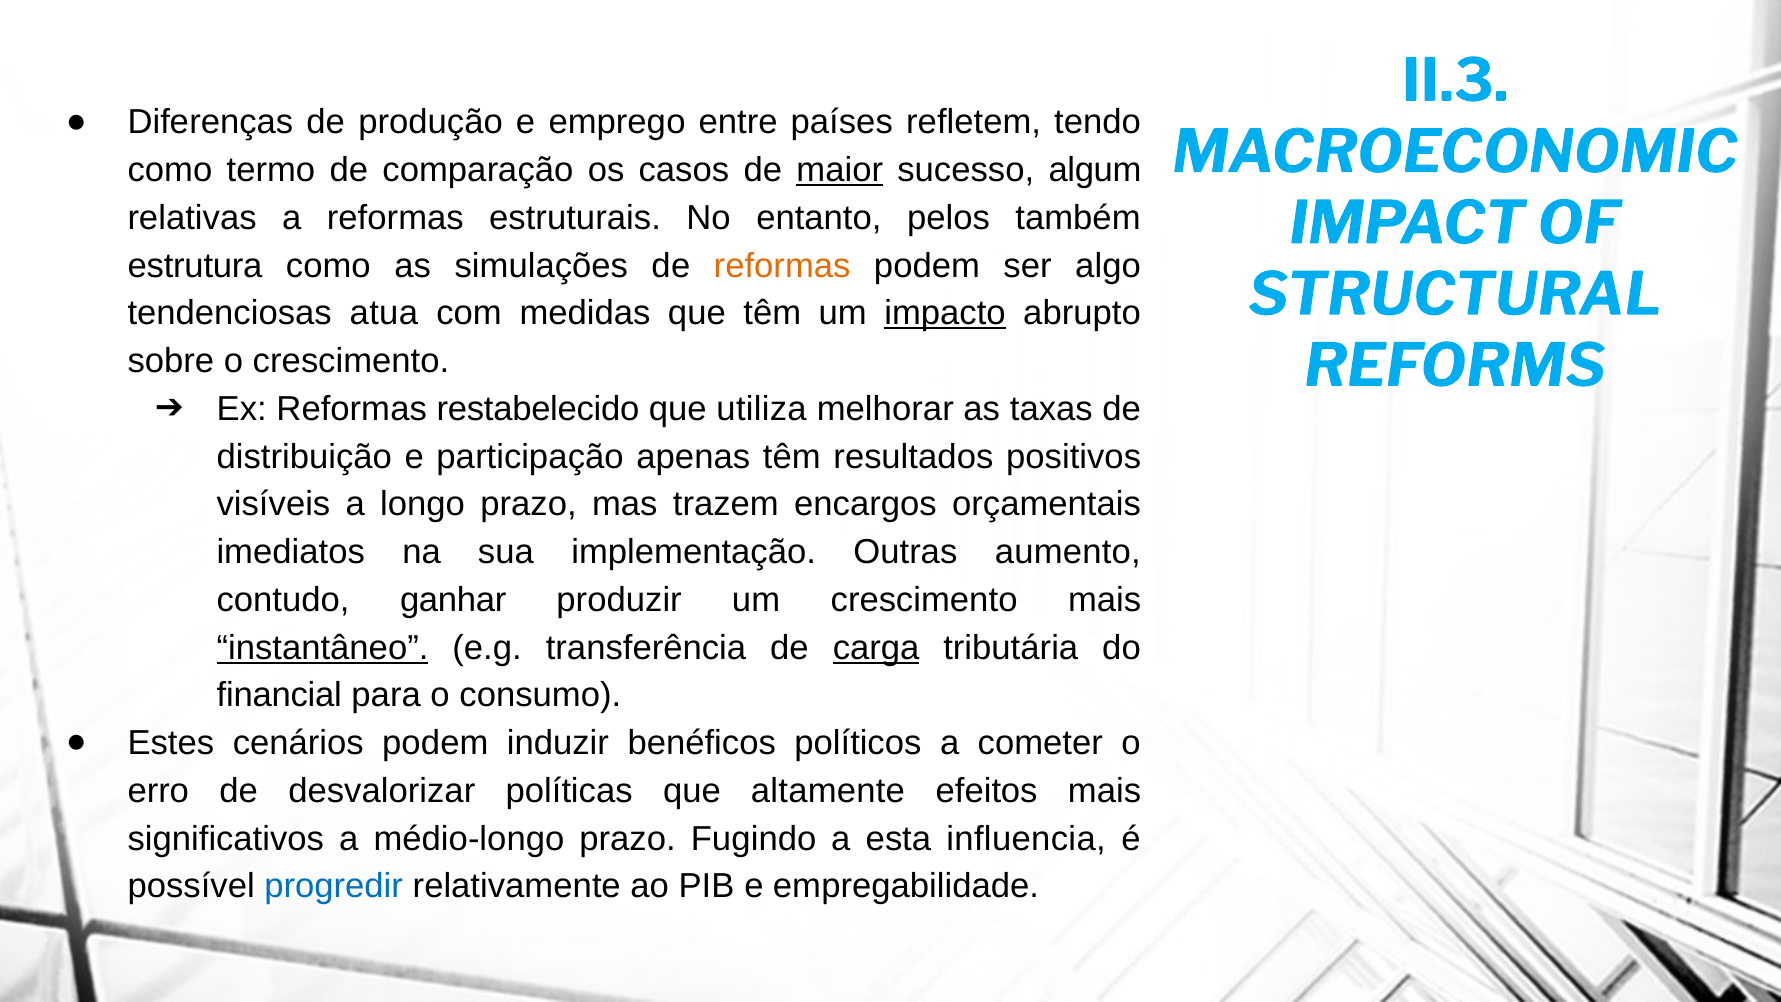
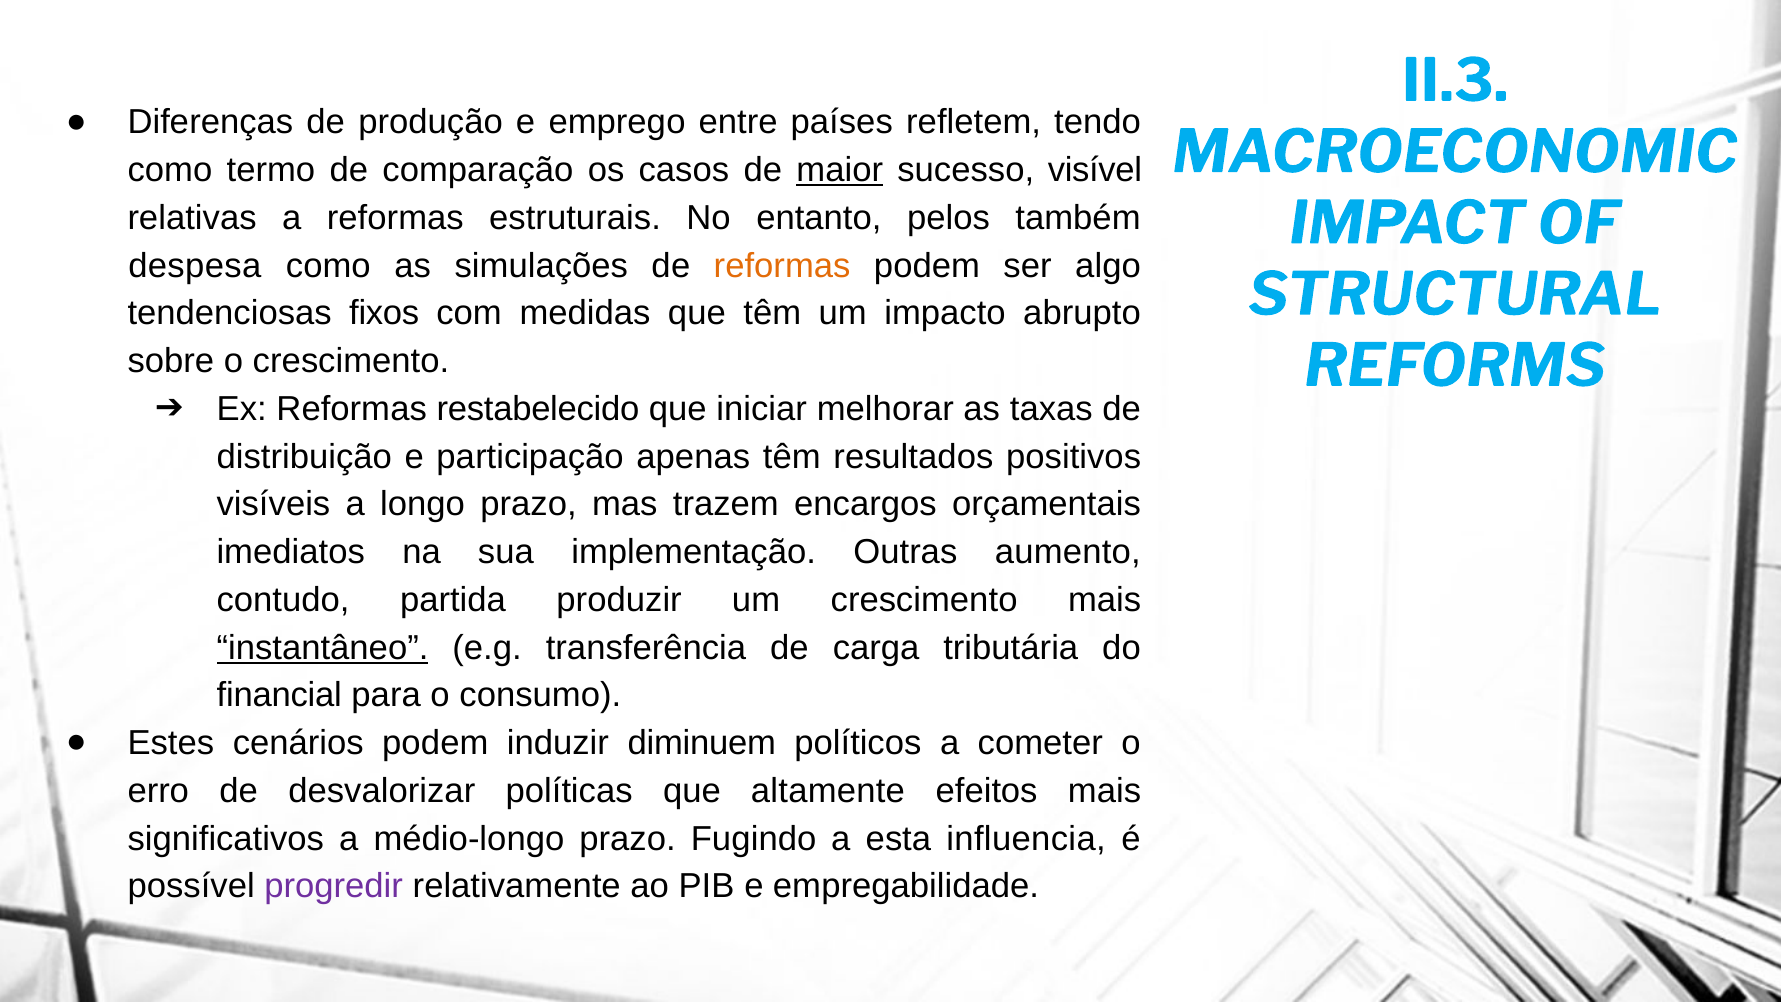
algum: algum -> visível
estrutura: estrutura -> despesa
atua: atua -> fixos
impacto underline: present -> none
utiliza: utiliza -> iniciar
ganhar: ganhar -> partida
carga underline: present -> none
benéficos: benéficos -> diminuem
progredir colour: blue -> purple
